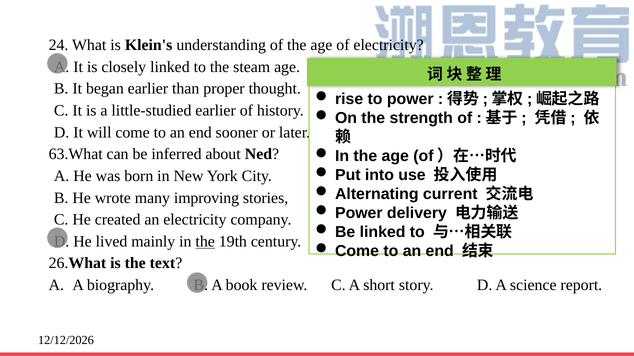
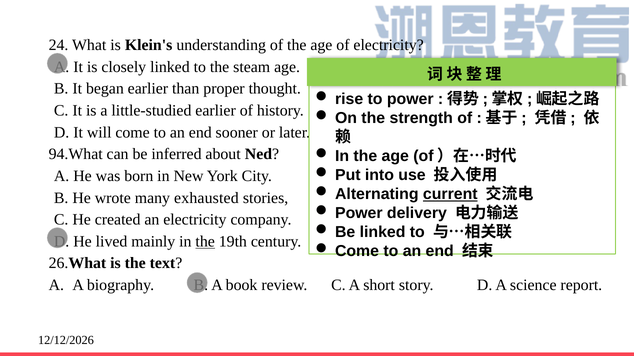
63.What: 63.What -> 94.What
current underline: none -> present
improving: improving -> exhausted
